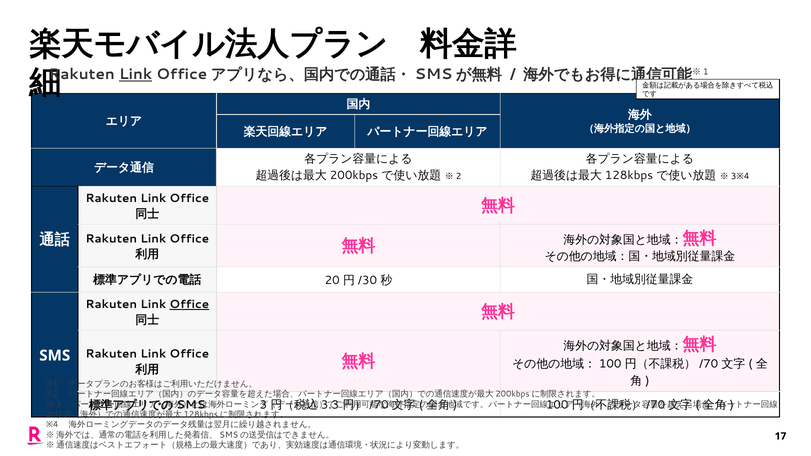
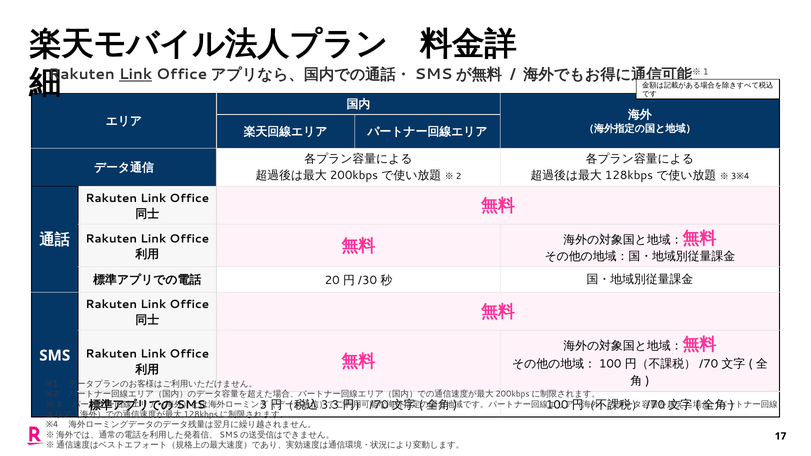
Office at (189, 305) underline: present -> none
